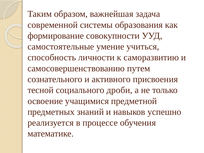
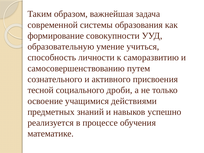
самостоятельные: самостоятельные -> образовательную
предметной: предметной -> действиями
